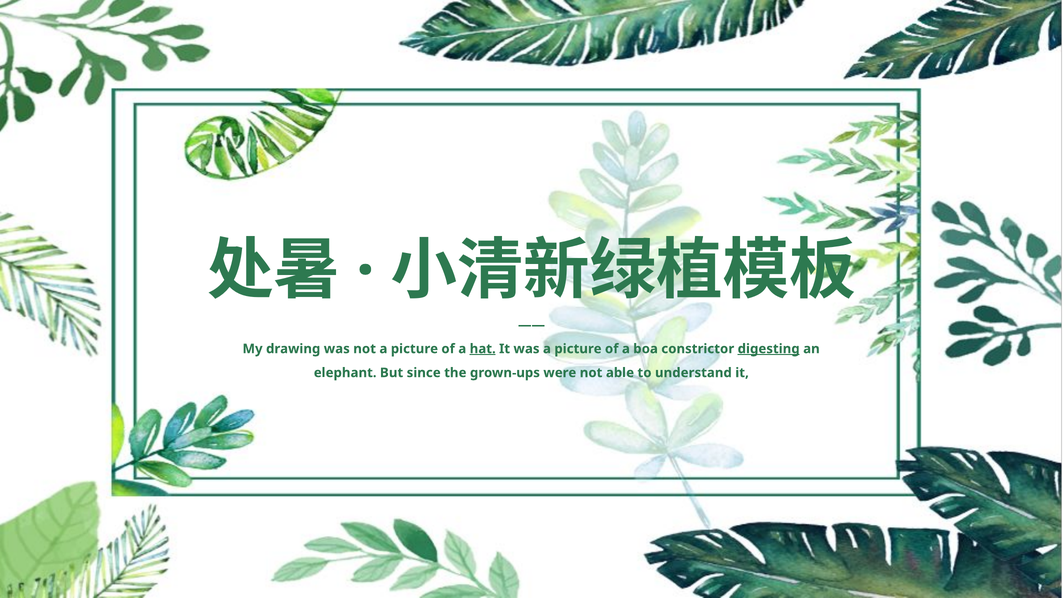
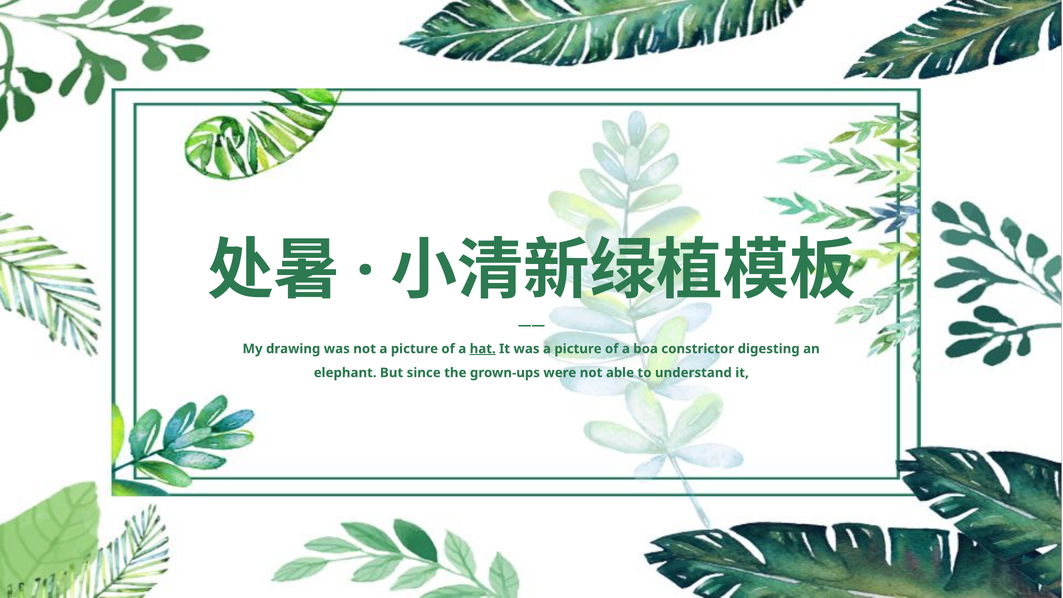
digesting underline: present -> none
